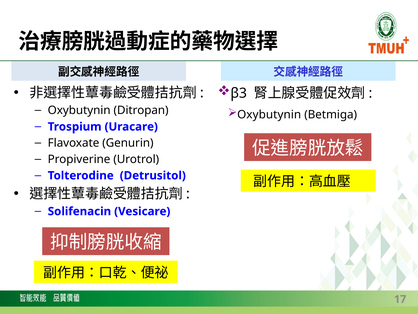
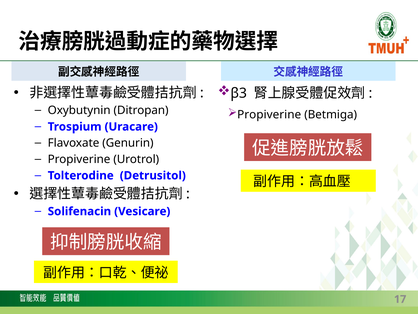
Oxybutynin at (269, 114): Oxybutynin -> Propiverine
